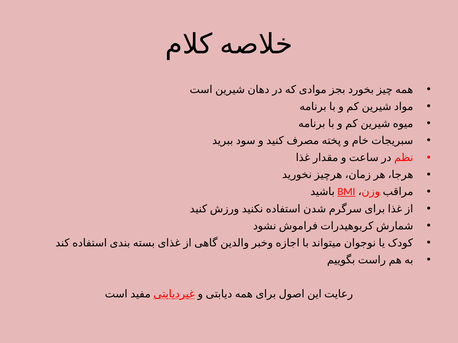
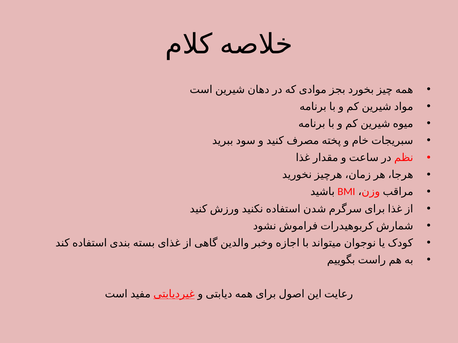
BMI underline: present -> none
